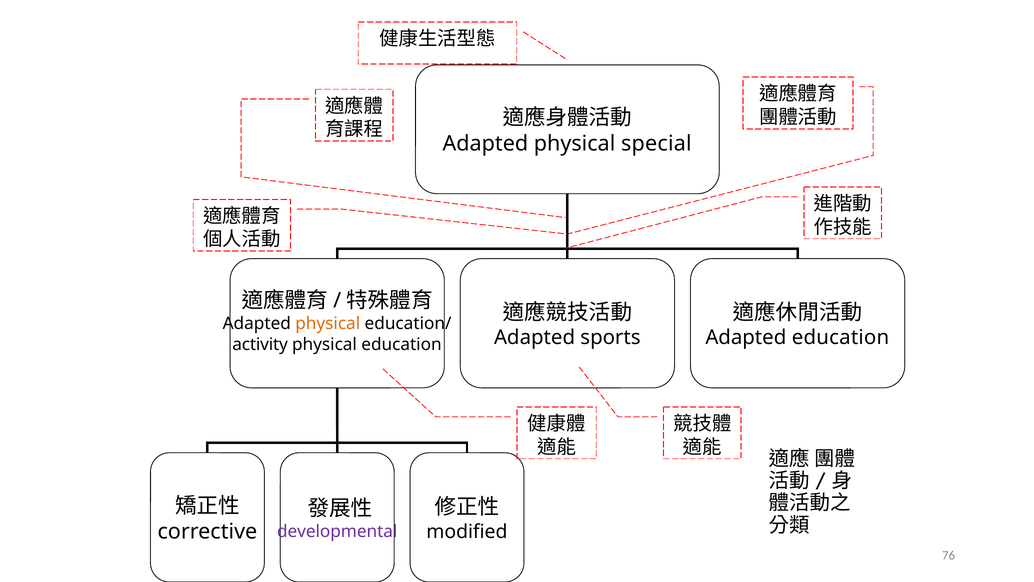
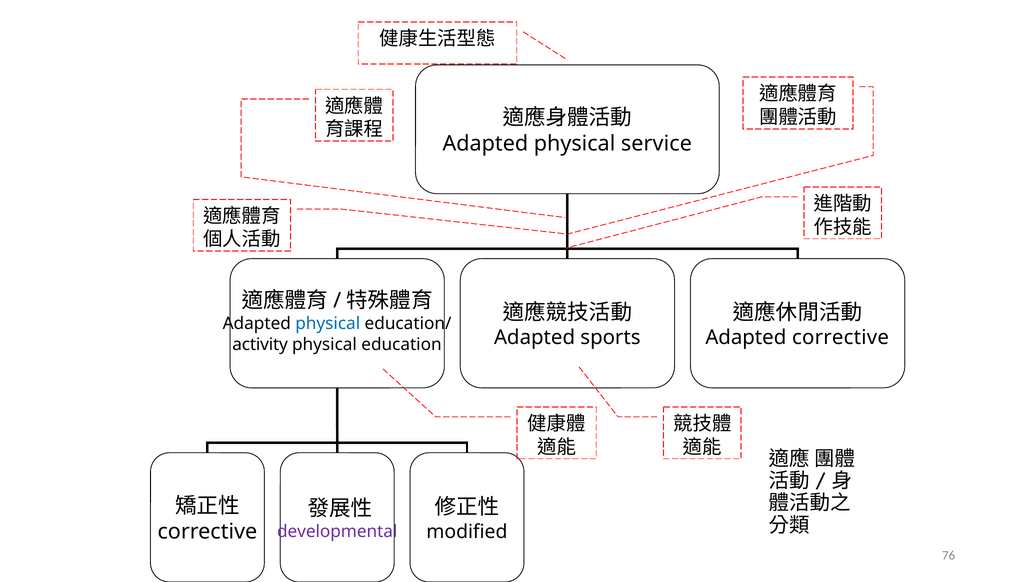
special: special -> service
physical at (328, 324) colour: orange -> blue
Adapted education: education -> corrective
